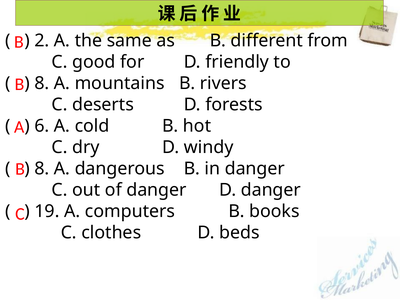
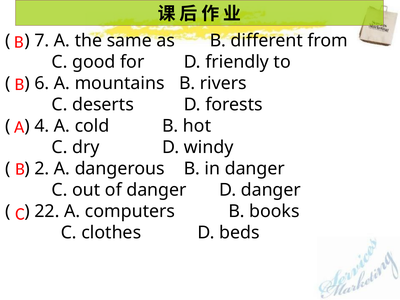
2: 2 -> 7
8 at (42, 83): 8 -> 6
6: 6 -> 4
8 at (42, 169): 8 -> 2
19: 19 -> 22
